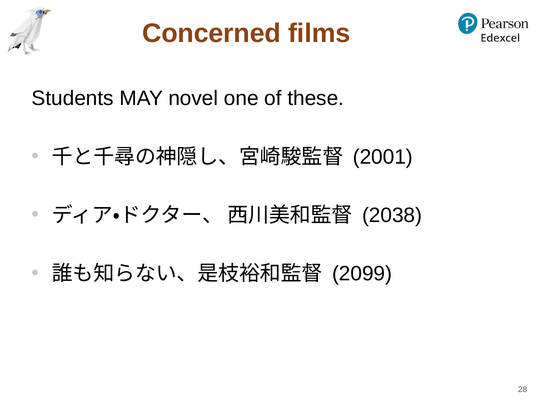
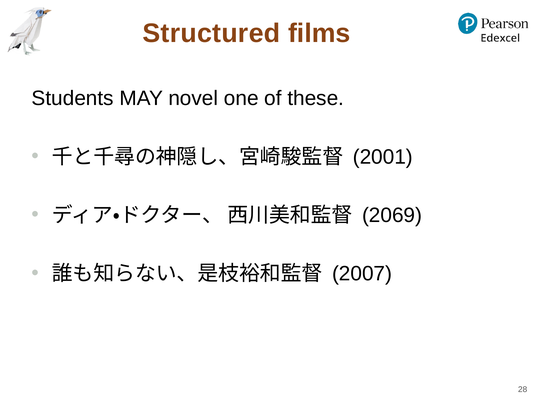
Concerned: Concerned -> Structured
2038: 2038 -> 2069
2099: 2099 -> 2007
